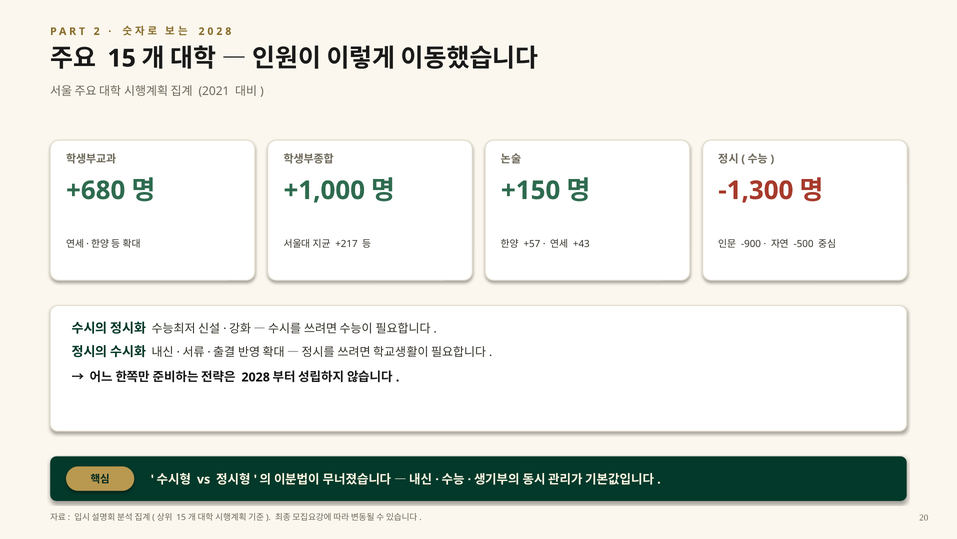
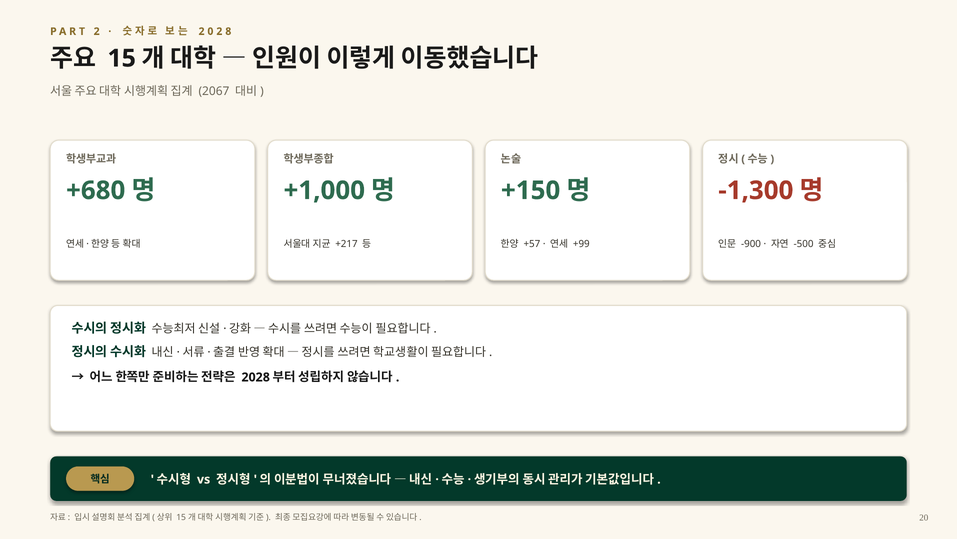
2021: 2021 -> 2067
+43: +43 -> +99
